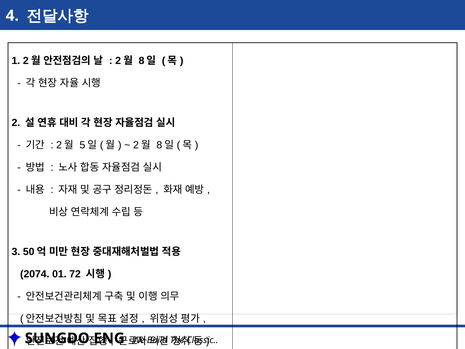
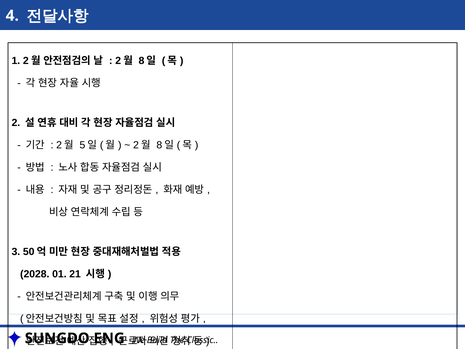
2074: 2074 -> 2028
72: 72 -> 21
